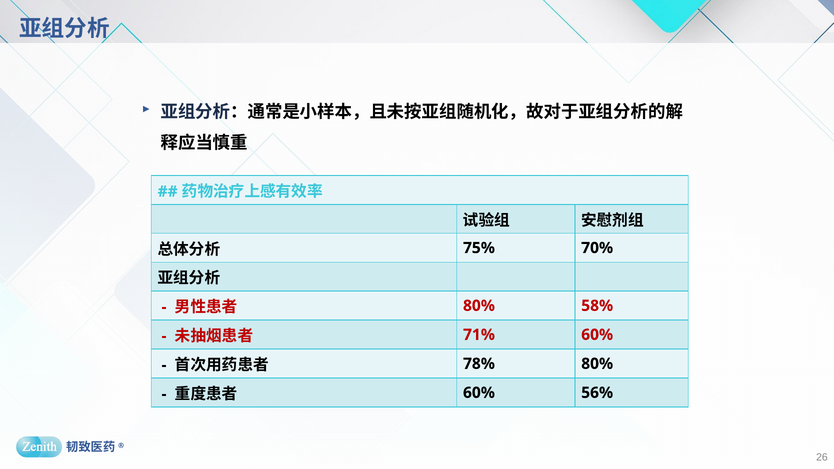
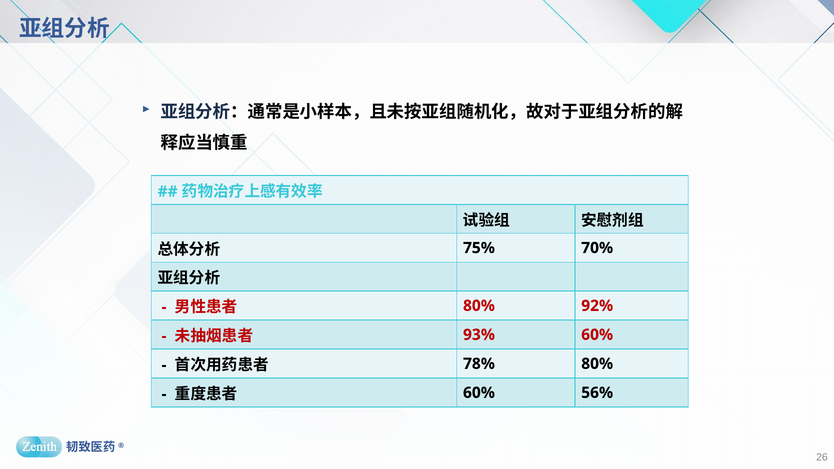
58%: 58% -> 92%
71%: 71% -> 93%
